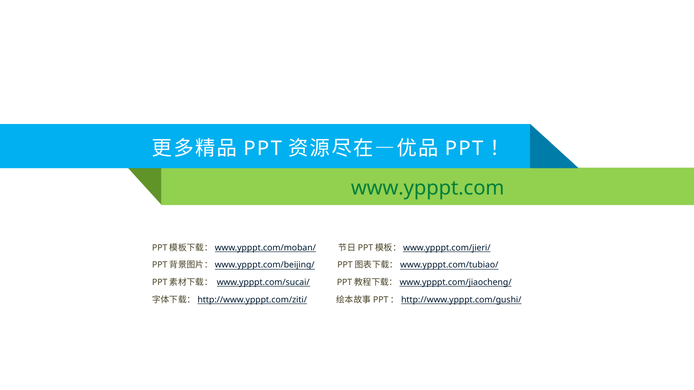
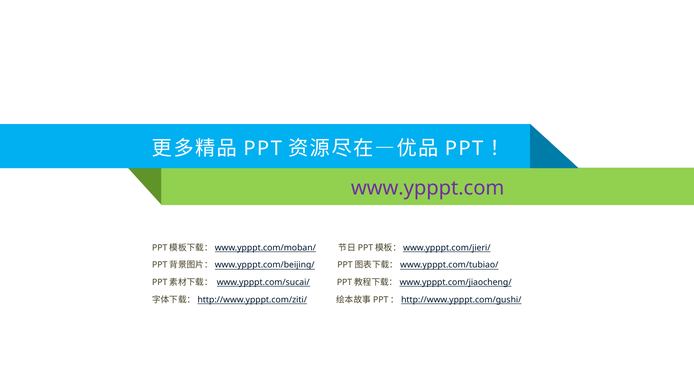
www.ypppt.com colour: green -> purple
